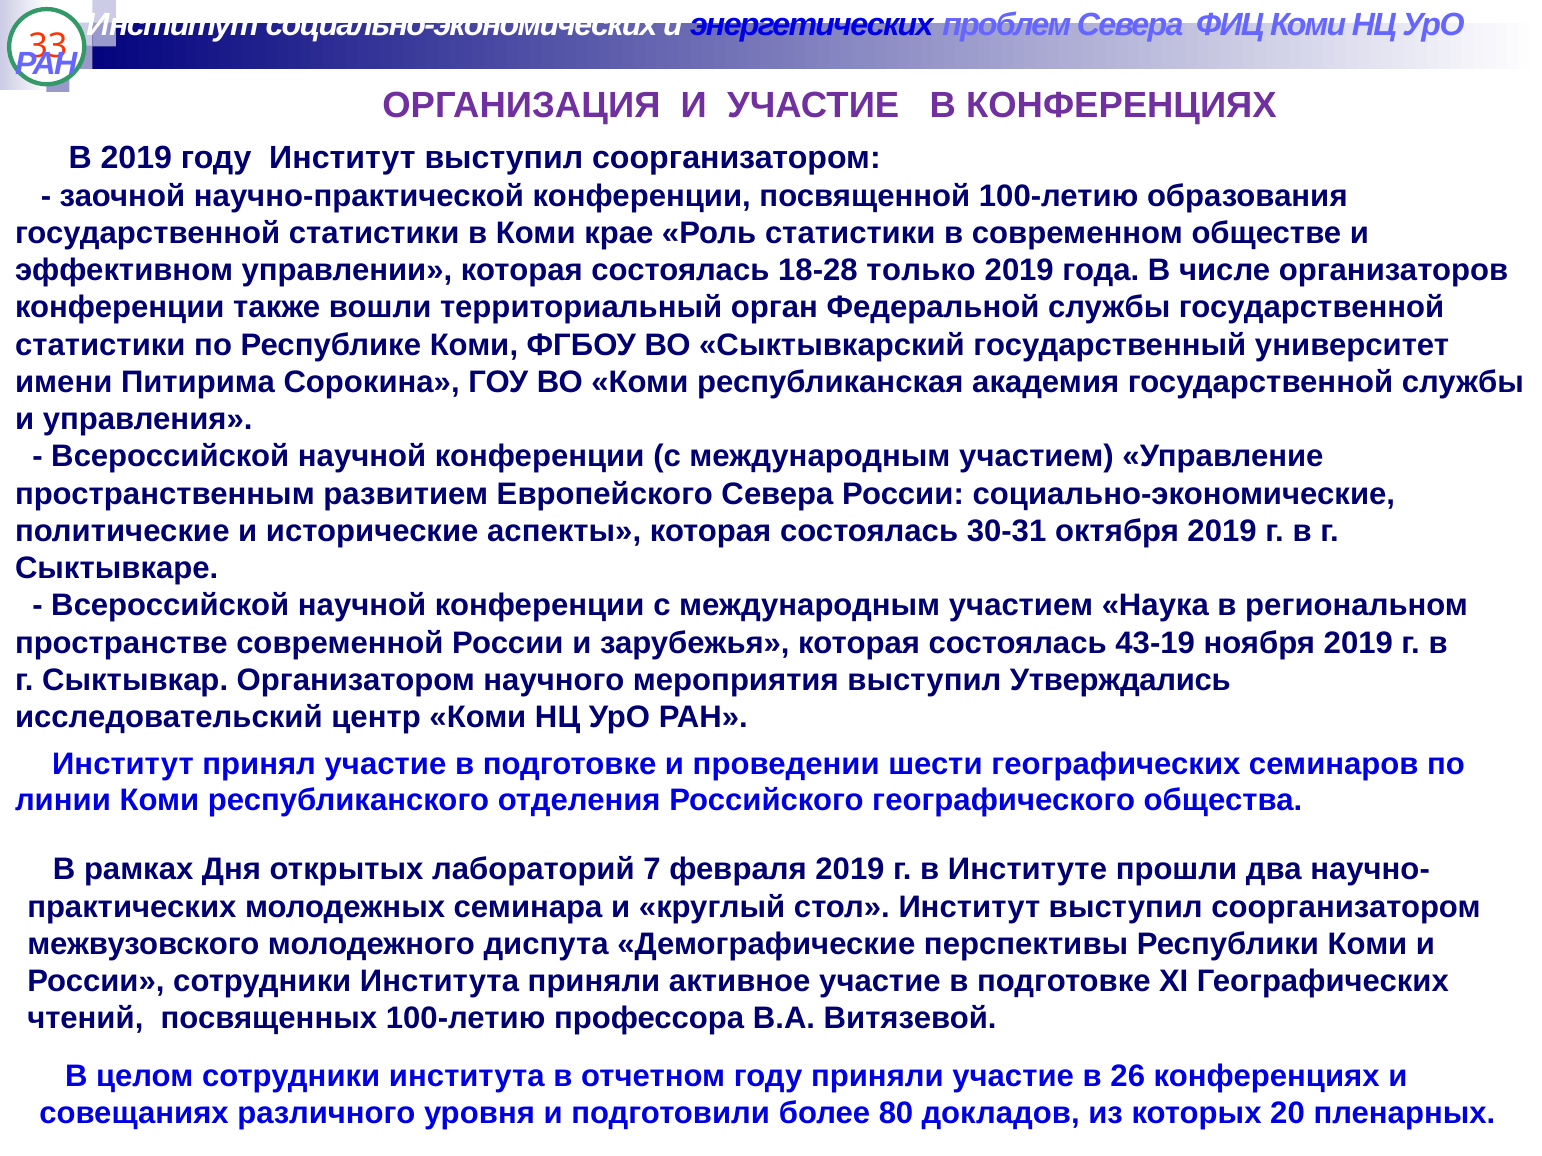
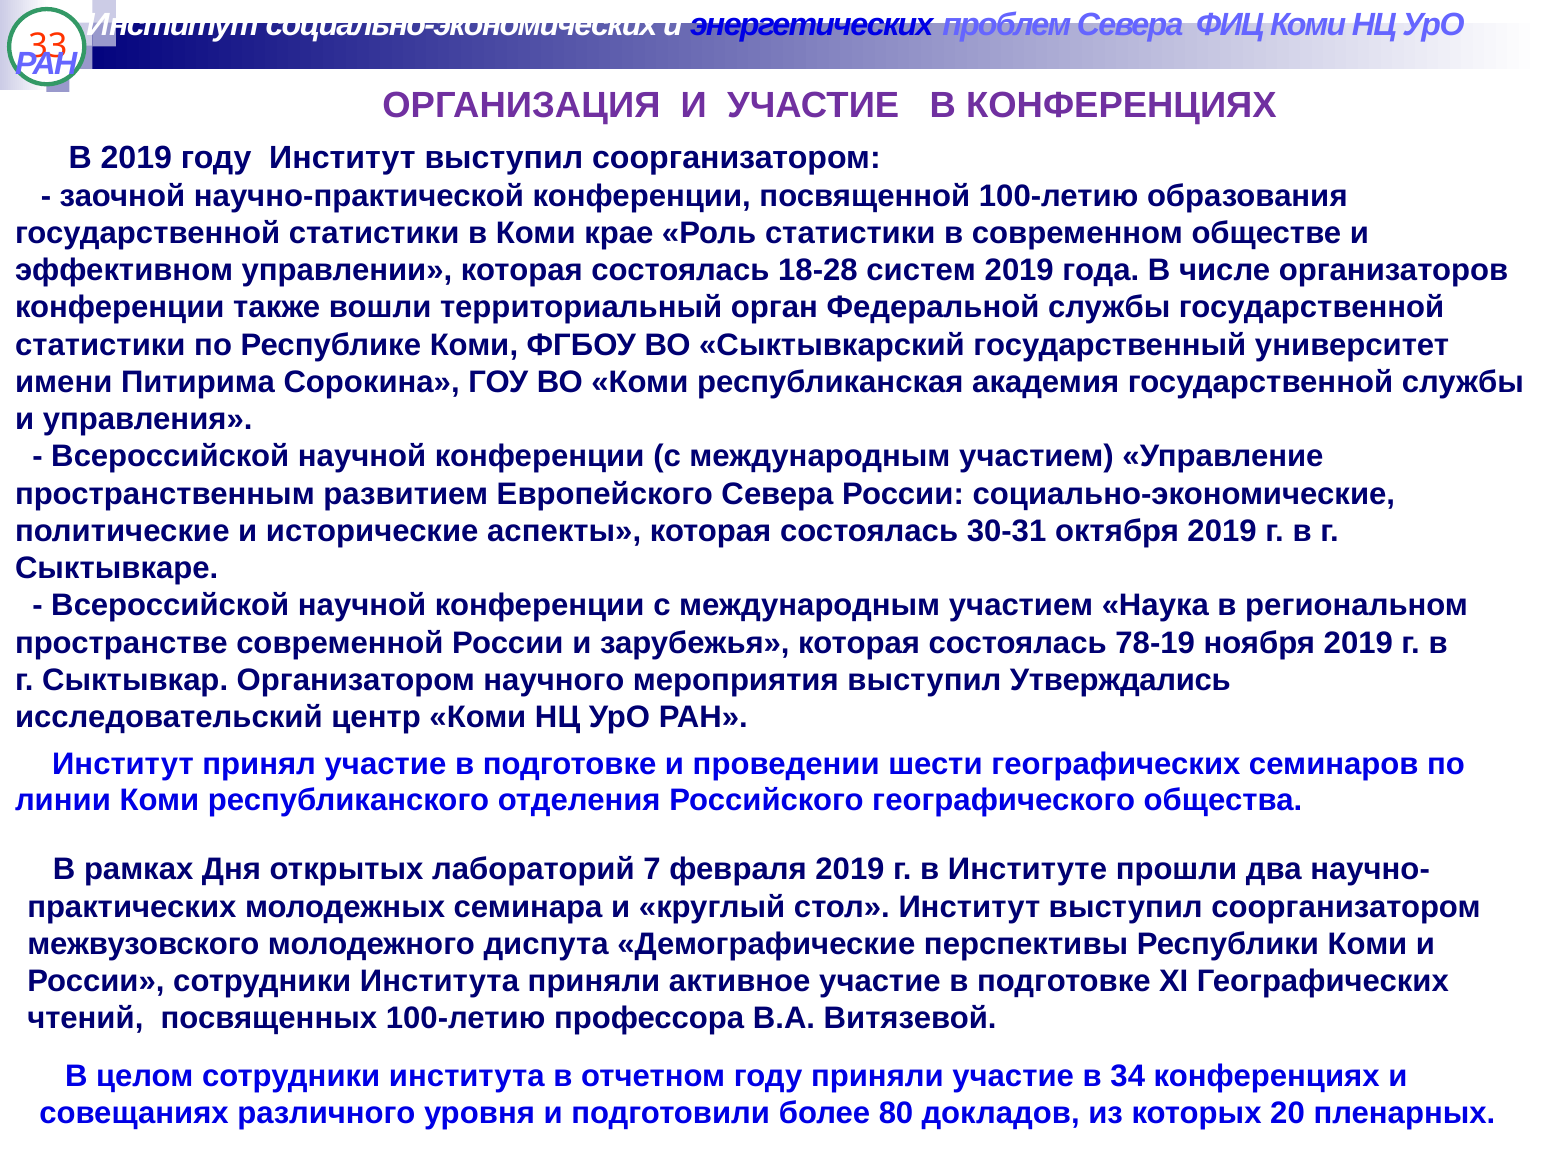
только: только -> систем
43-19: 43-19 -> 78-19
26: 26 -> 34
